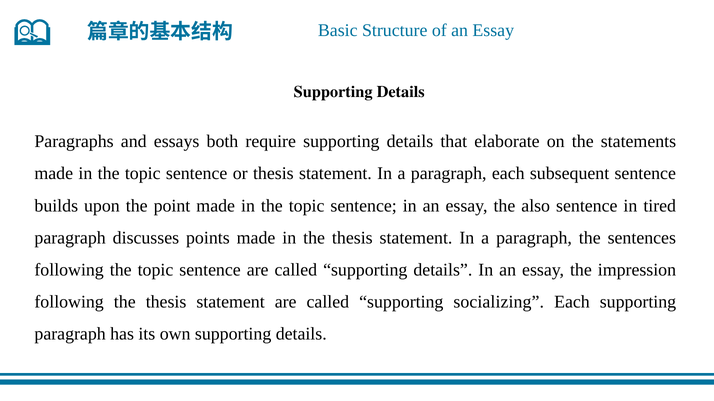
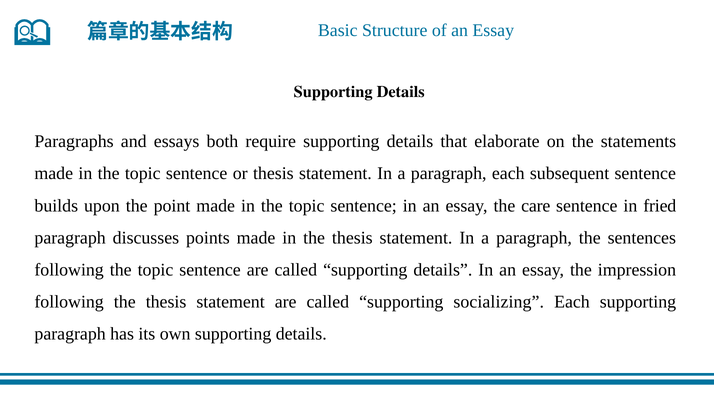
also: also -> care
tired: tired -> fried
